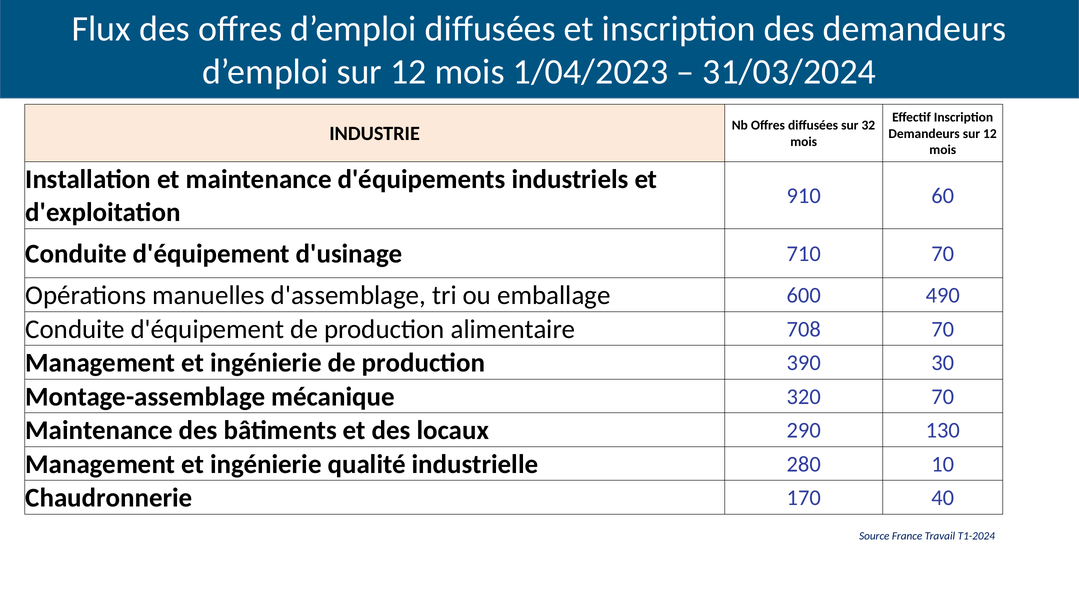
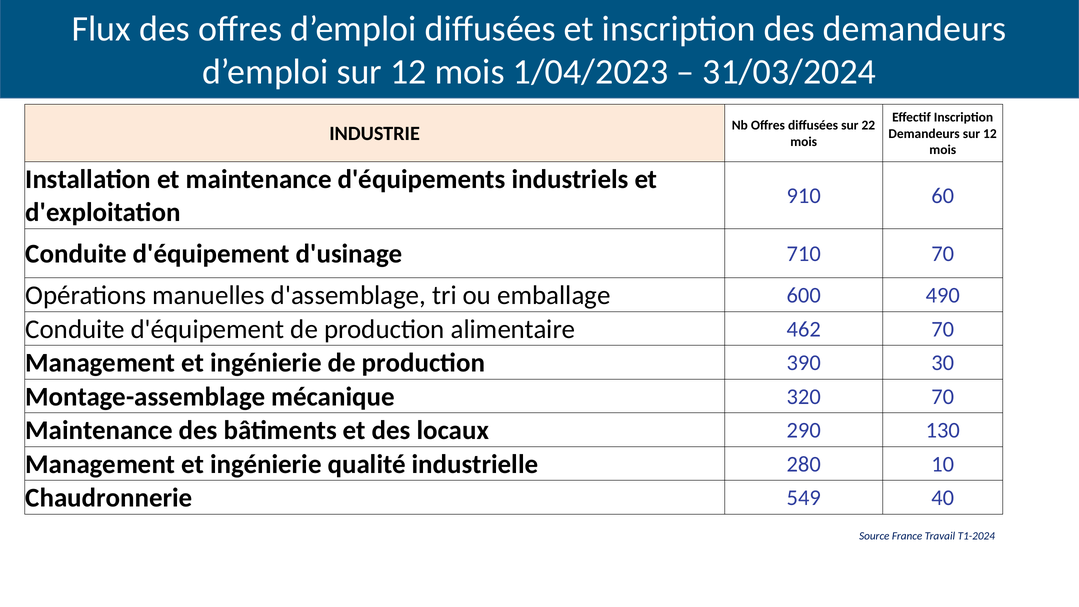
32: 32 -> 22
708: 708 -> 462
170: 170 -> 549
